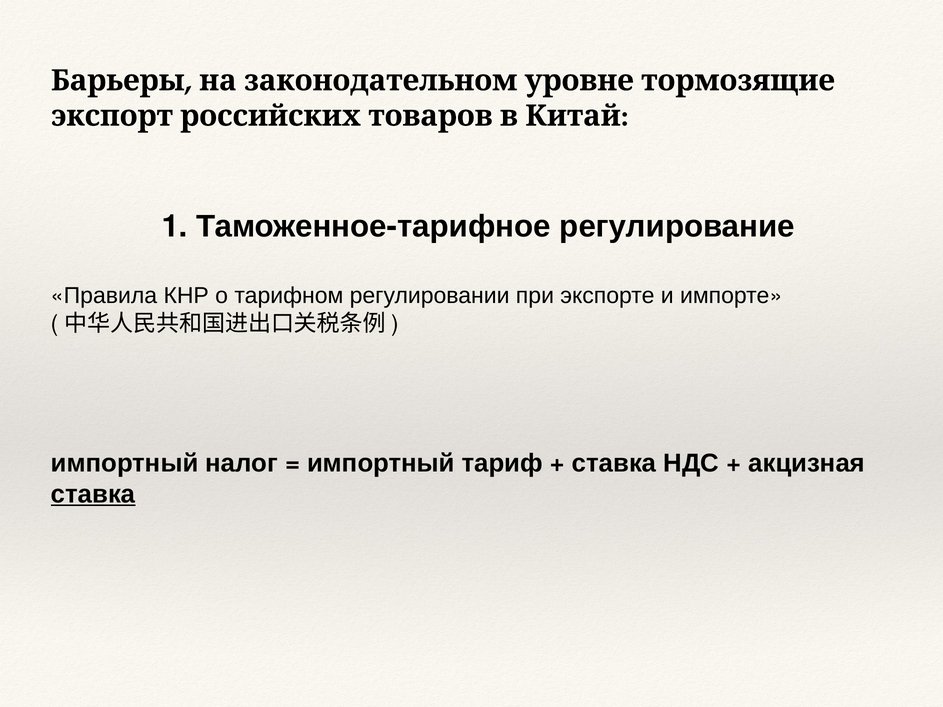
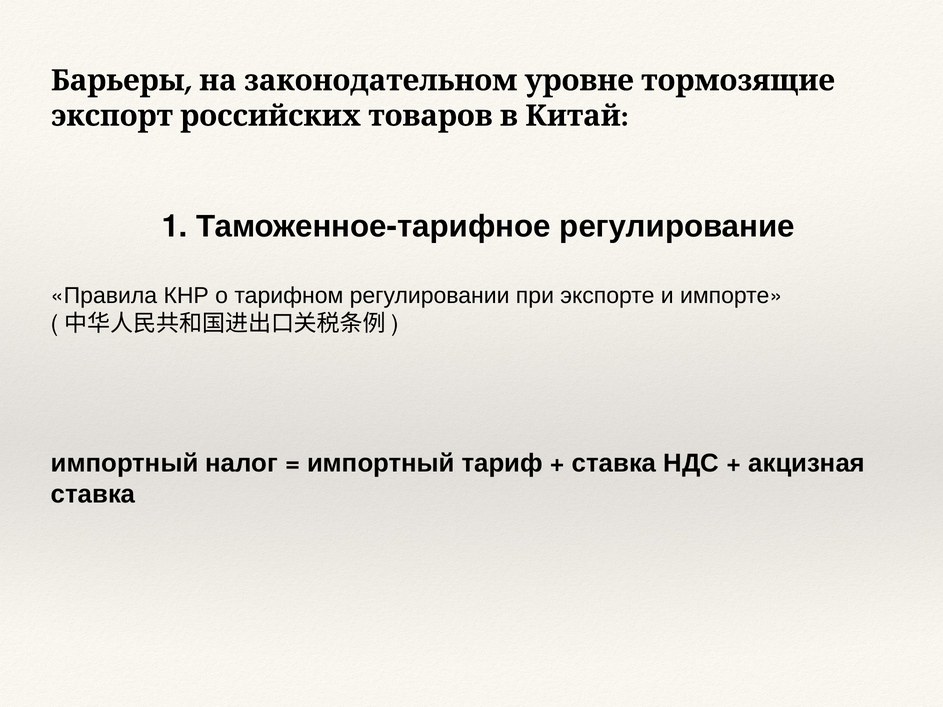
ставка at (93, 495) underline: present -> none
